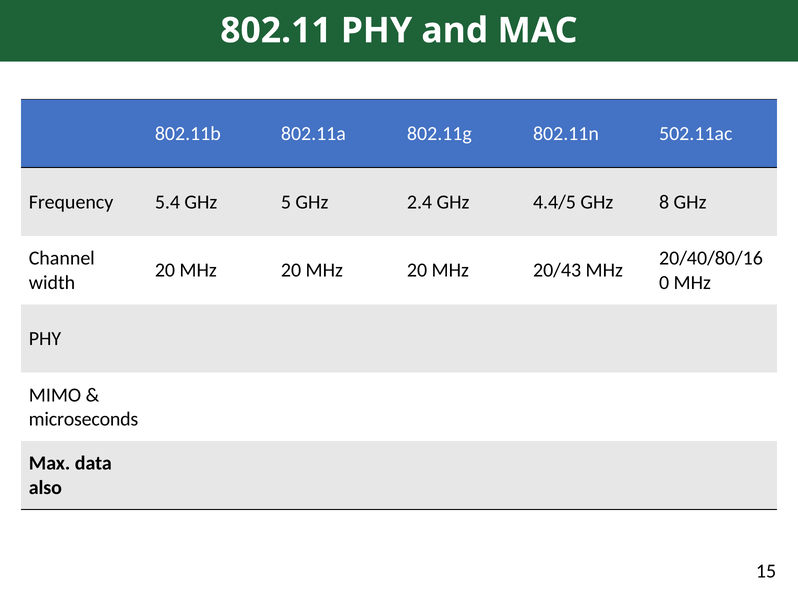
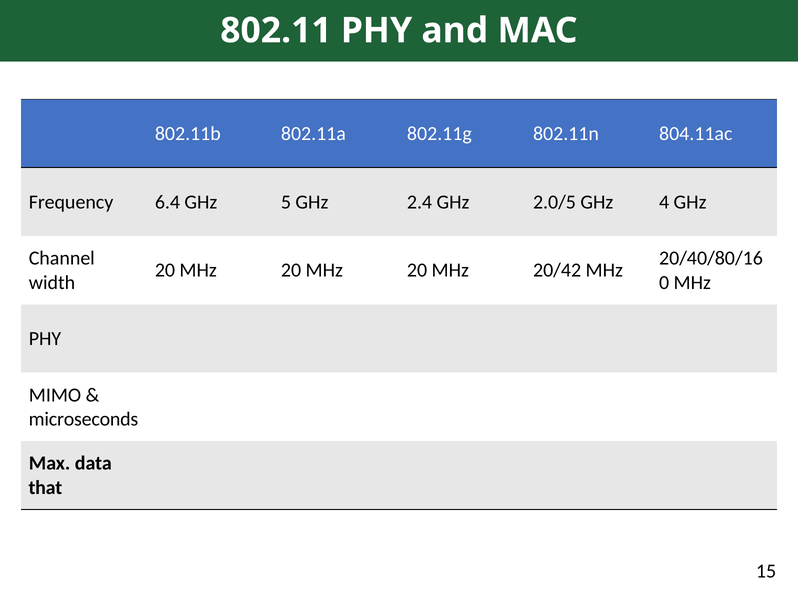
502.11ac: 502.11ac -> 804.11ac
5.4: 5.4 -> 6.4
4.4/5: 4.4/5 -> 2.0/5
8: 8 -> 4
20/43: 20/43 -> 20/42
also: also -> that
